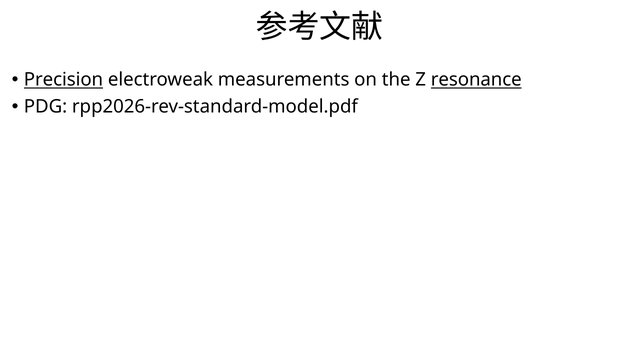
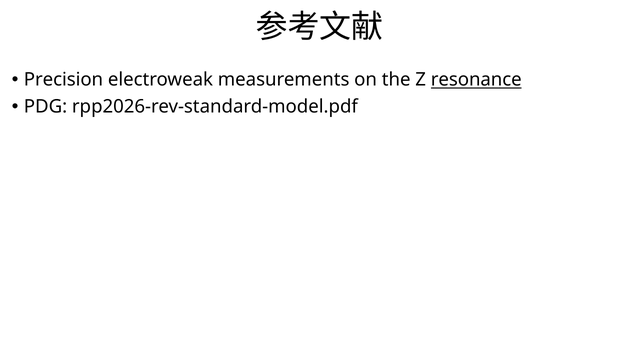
Precision underline: present -> none
